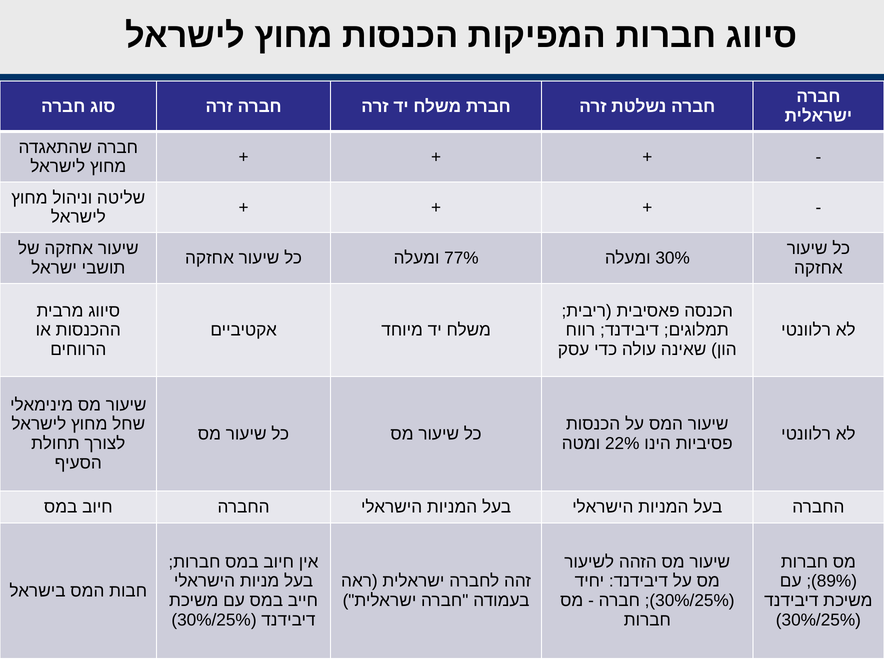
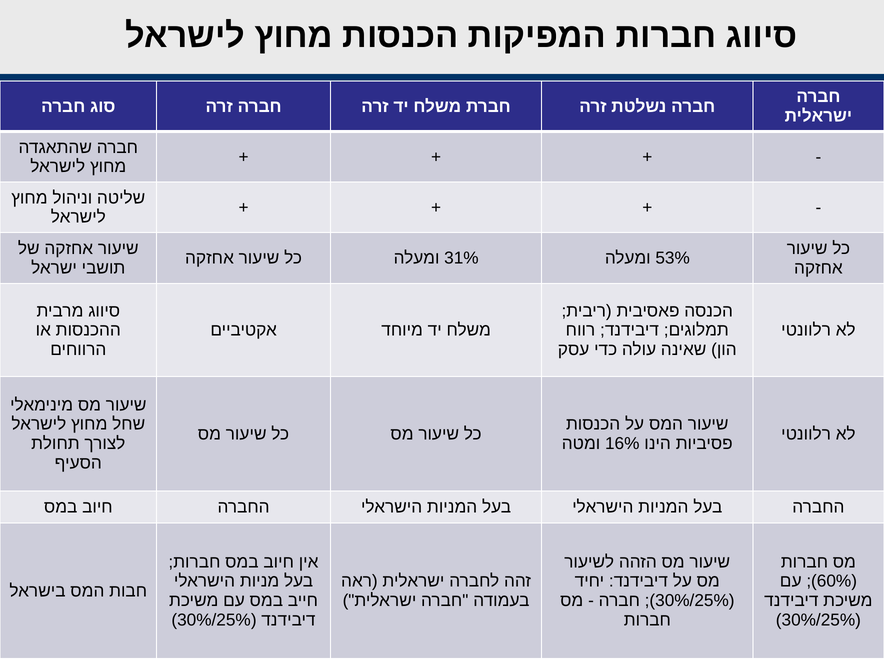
77%: 77% -> 31%
30% at (673, 258): 30% -> 53%
22%: 22% -> 16%
89%: 89% -> 60%
